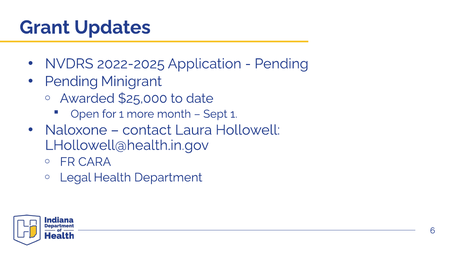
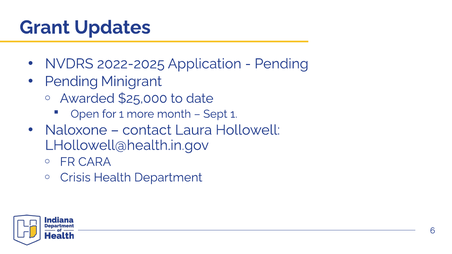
Legal: Legal -> Crisis
